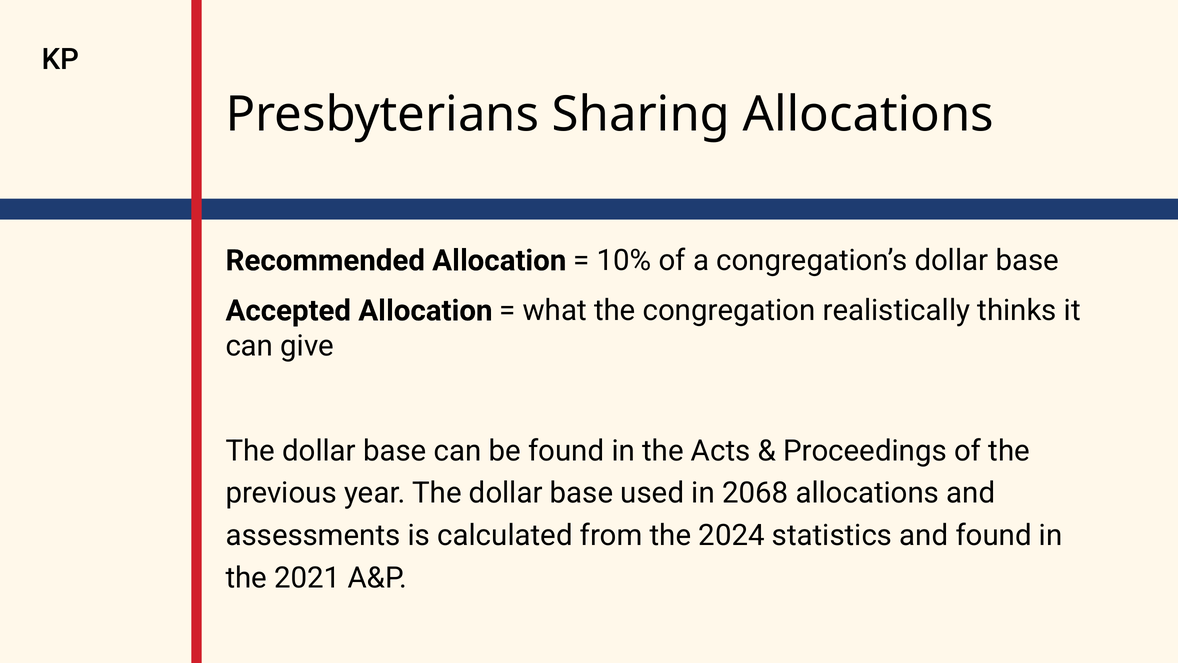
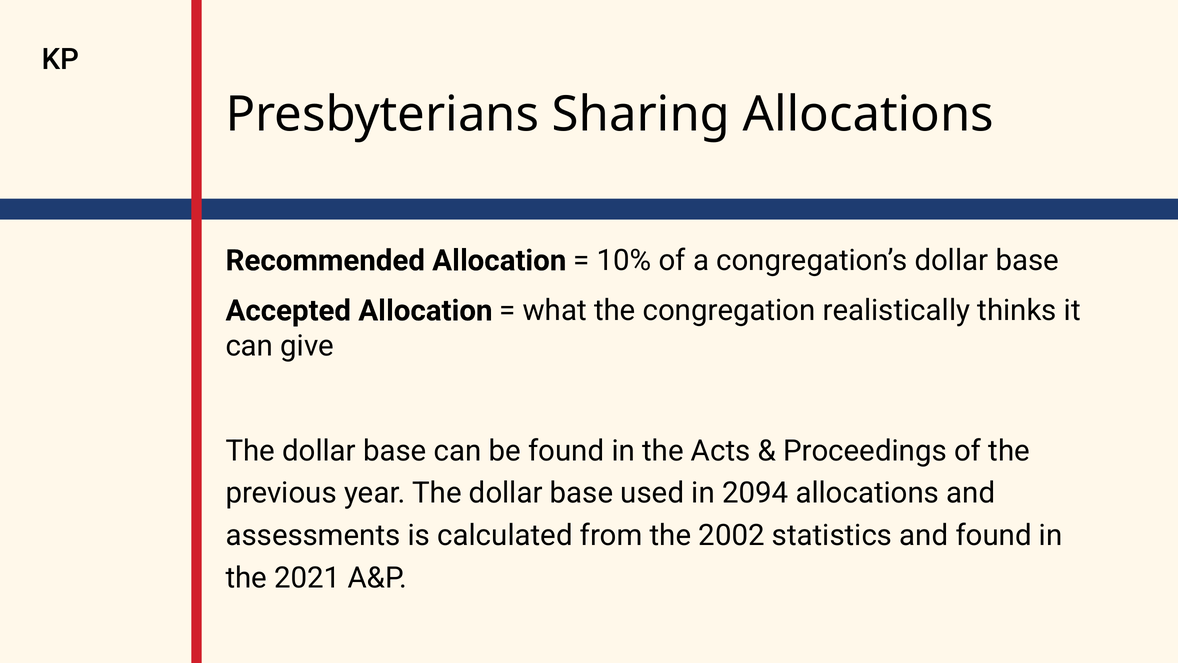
2068: 2068 -> 2094
2024: 2024 -> 2002
